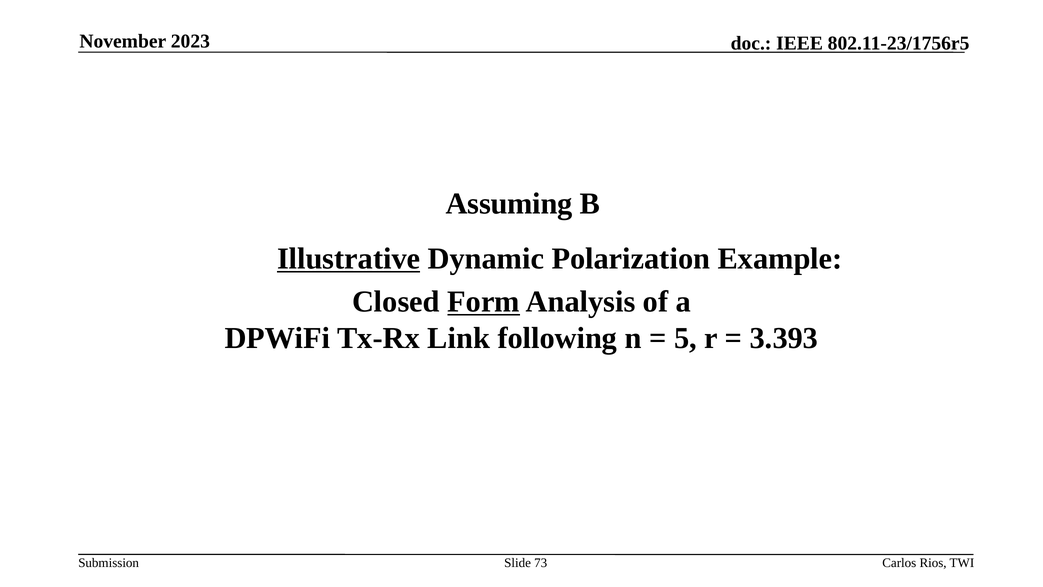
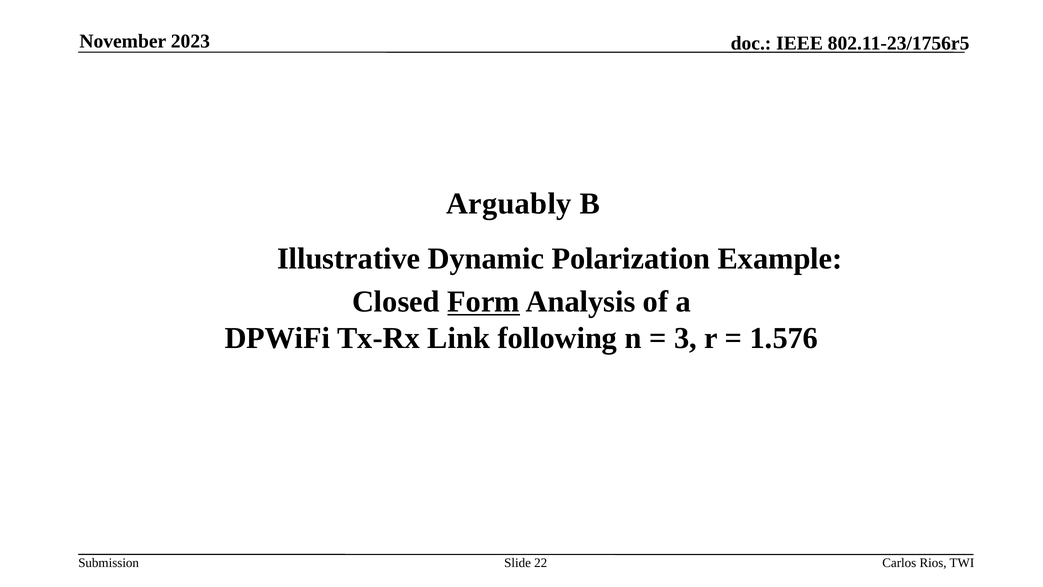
Assuming: Assuming -> Arguably
Illustrative underline: present -> none
5: 5 -> 3
3.393: 3.393 -> 1.576
73: 73 -> 22
